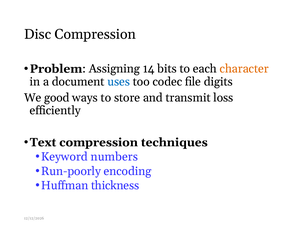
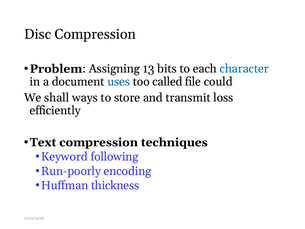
14: 14 -> 13
character colour: orange -> blue
codec: codec -> called
digits: digits -> could
good: good -> shall
numbers: numbers -> following
